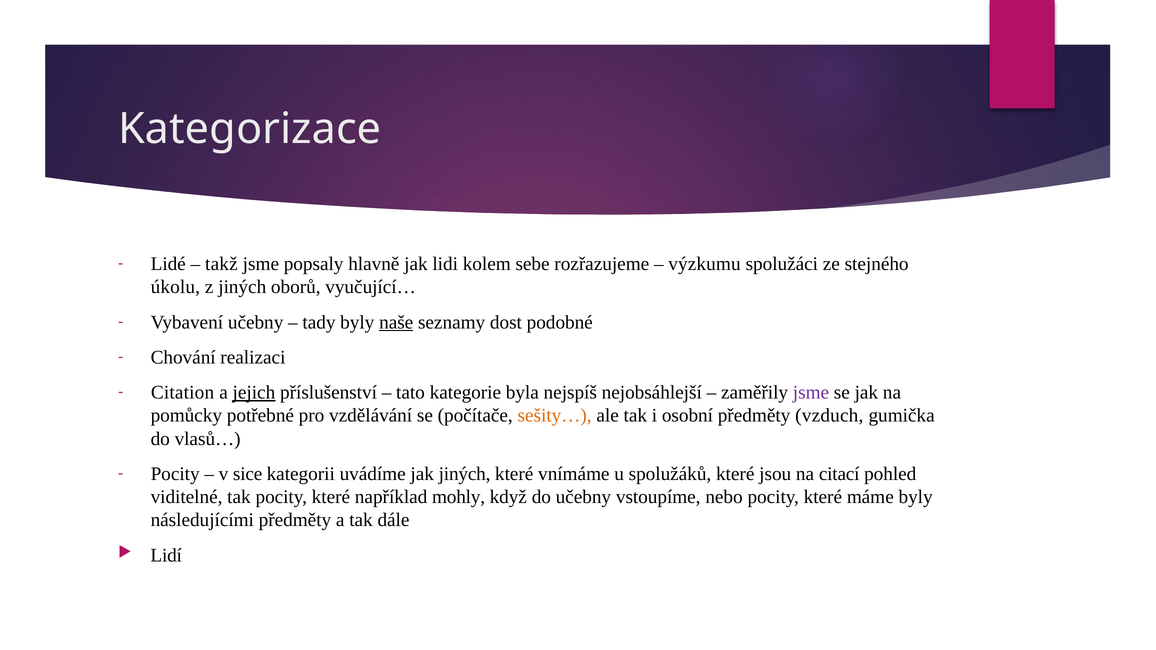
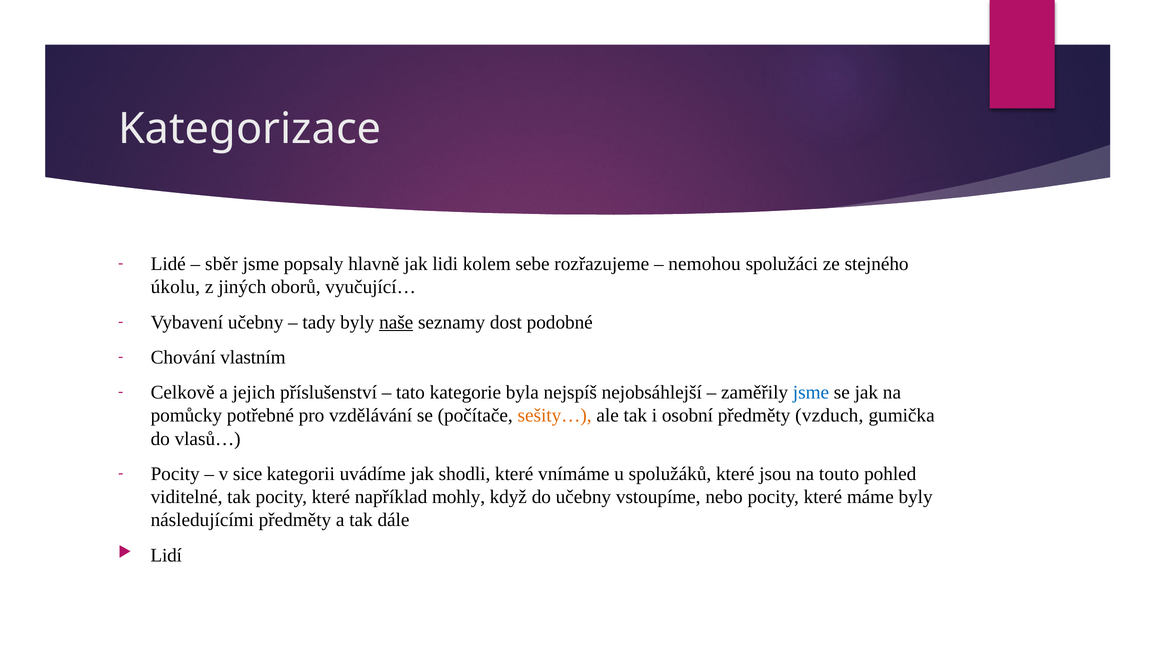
takž: takž -> sběr
výzkumu: výzkumu -> nemohou
realizaci: realizaci -> vlastním
Citation: Citation -> Celkově
jejich underline: present -> none
jsme at (811, 393) colour: purple -> blue
jak jiných: jiných -> shodli
citací: citací -> touto
